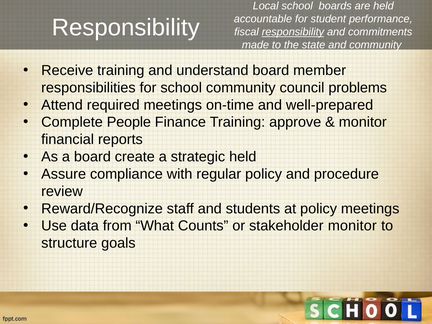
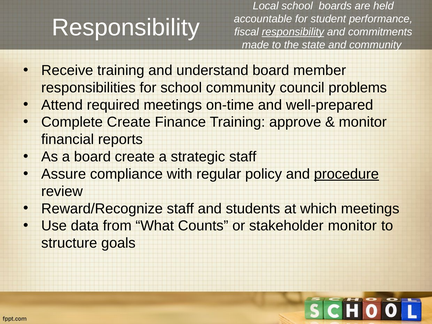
Complete People: People -> Create
strategic held: held -> staff
procedure underline: none -> present
at policy: policy -> which
